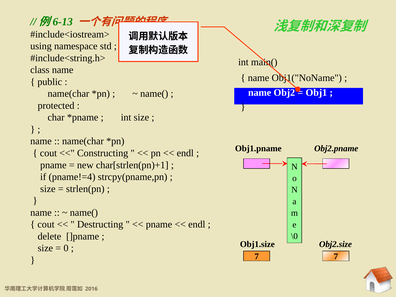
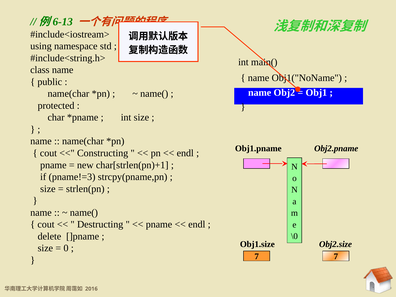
pname!=4: pname!=4 -> pname!=3
